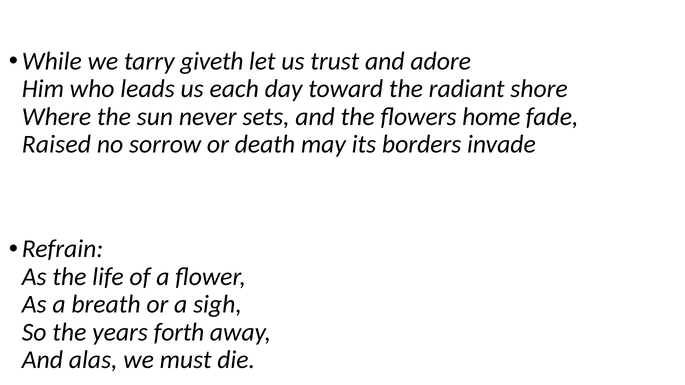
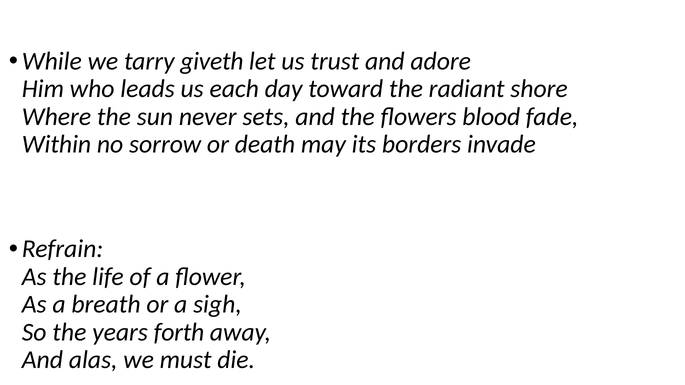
home: home -> blood
Raised: Raised -> Within
